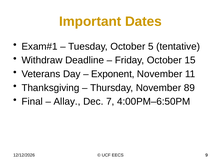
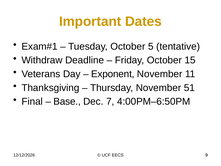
89: 89 -> 51
Allay: Allay -> Base
